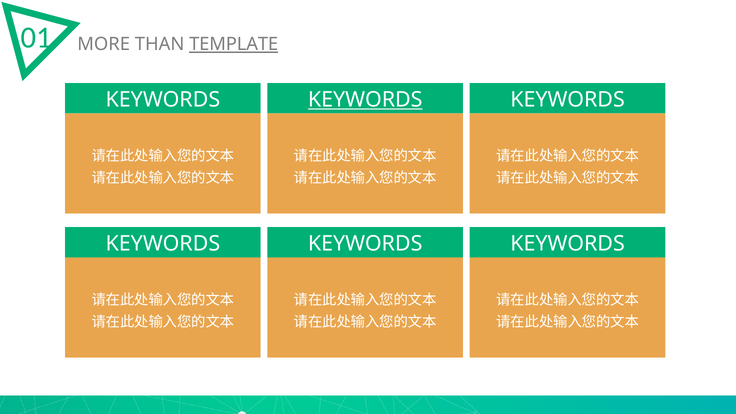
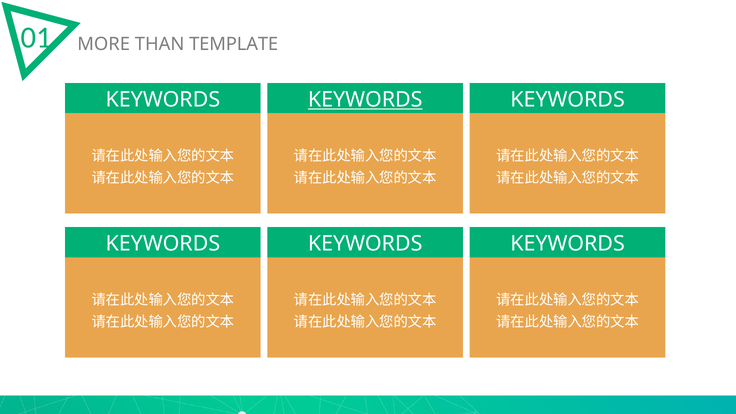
TEMPLATE underline: present -> none
